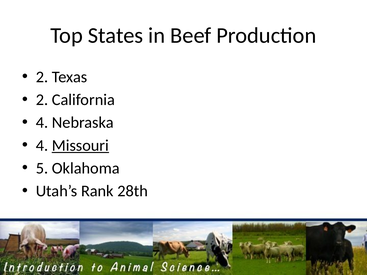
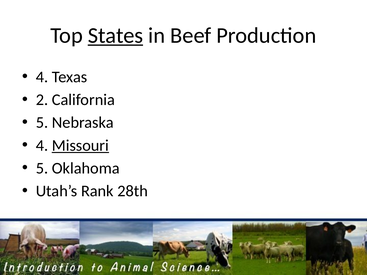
States underline: none -> present
2 at (42, 77): 2 -> 4
4 at (42, 123): 4 -> 5
